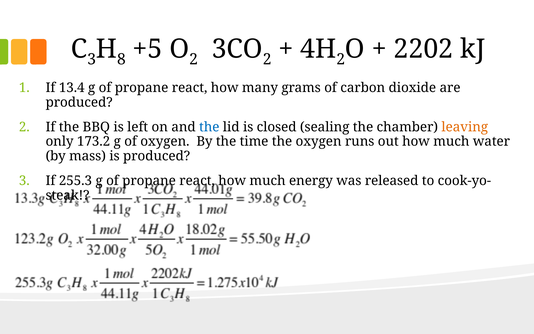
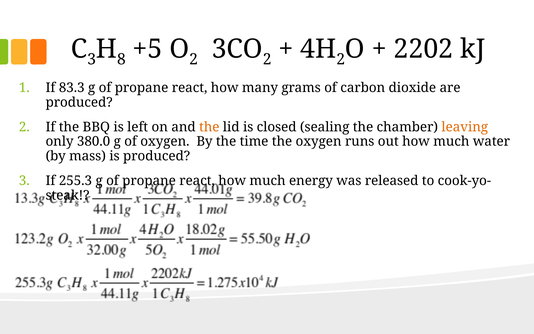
13.4: 13.4 -> 83.3
the at (209, 127) colour: blue -> orange
173.2: 173.2 -> 380.0
